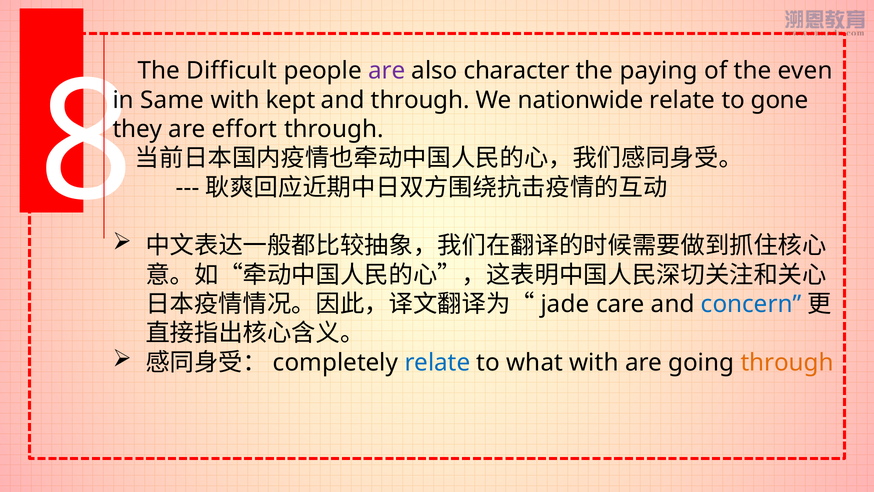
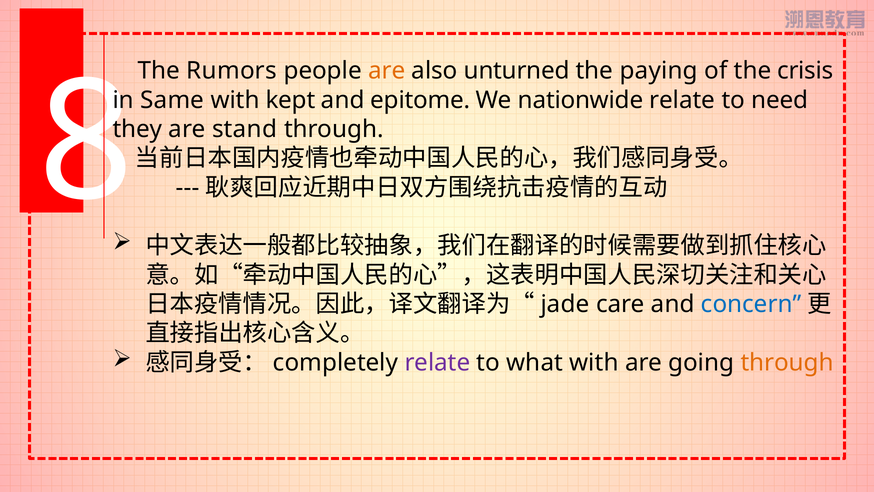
Difficult: Difficult -> Rumors
are at (387, 71) colour: purple -> orange
character: character -> unturned
even: even -> crisis
and through: through -> epitome
gone: gone -> need
effort: effort -> stand
relate at (437, 362) colour: blue -> purple
